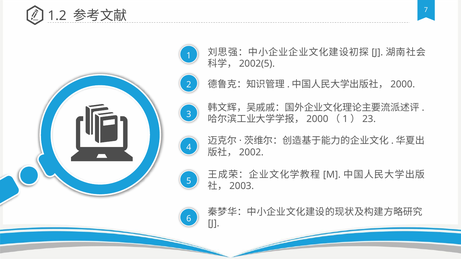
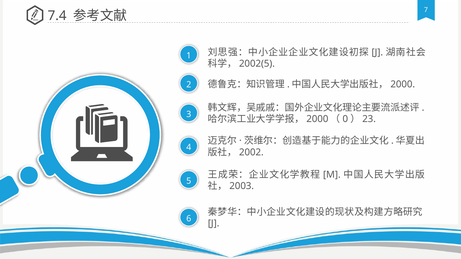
1.2: 1.2 -> 7.4
1 at (345, 119): 1 -> 0
